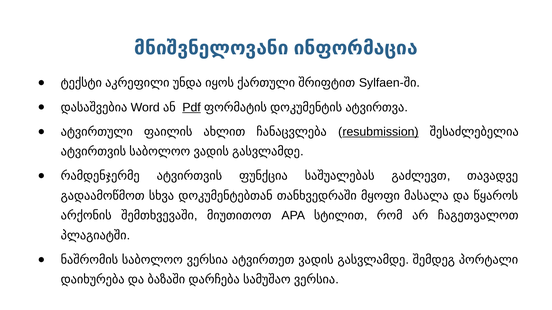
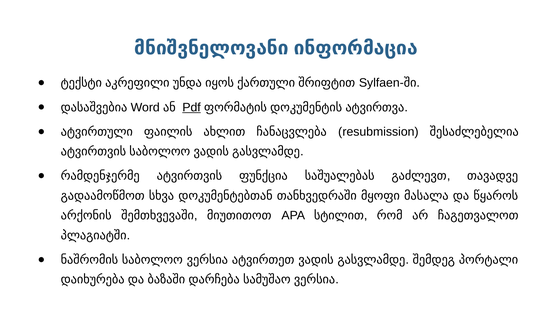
resubmission underline: present -> none
